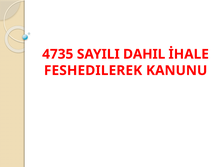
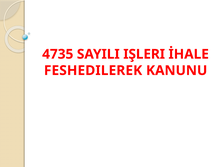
DAHIL: DAHIL -> IŞLERI
